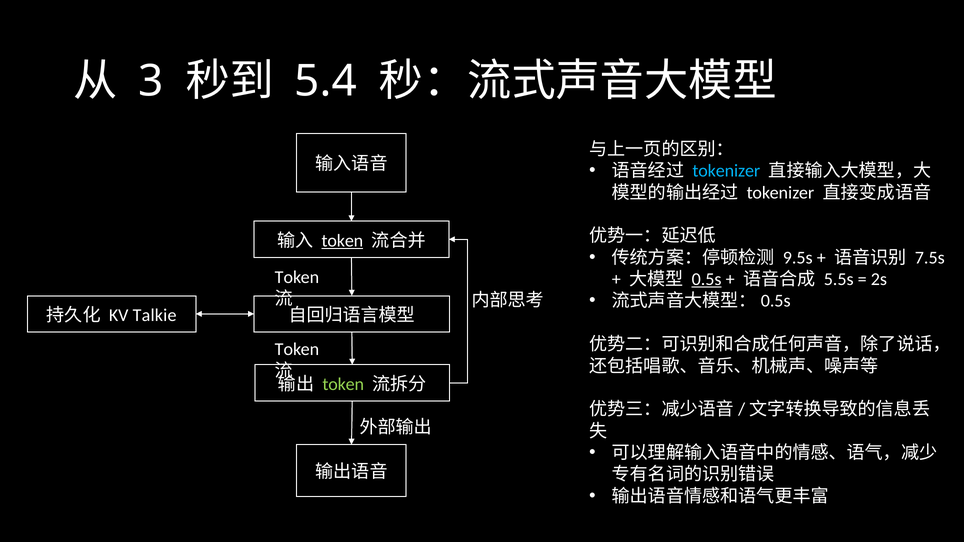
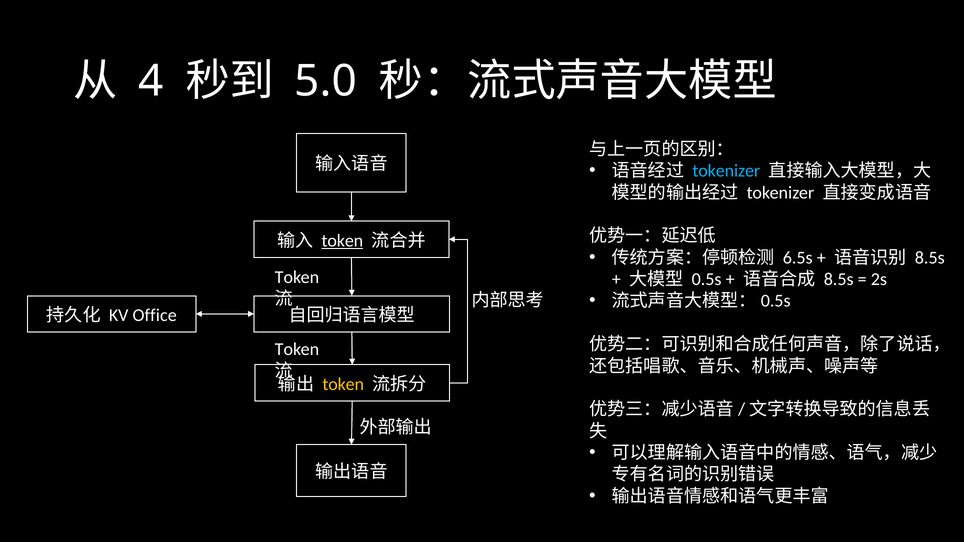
3: 3 -> 4
5.4: 5.4 -> 5.0
9.5s: 9.5s -> 6.5s
7.5s at (930, 258): 7.5s -> 8.5s
0.5s underline: present -> none
5.5s at (839, 279): 5.5s -> 8.5s
Talkie: Talkie -> Office
token at (343, 384) colour: light green -> yellow
